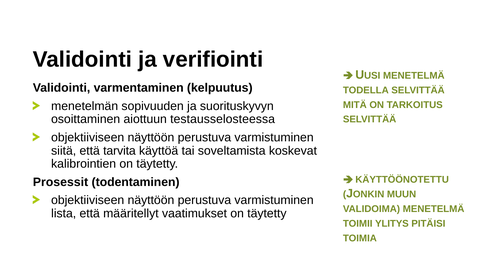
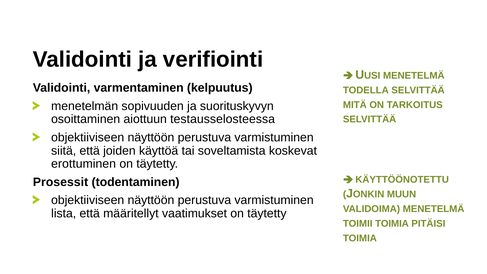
tarvita: tarvita -> joiden
kalibrointien: kalibrointien -> erottuminen
TOIMII YLITYS: YLITYS -> TOIMIA
